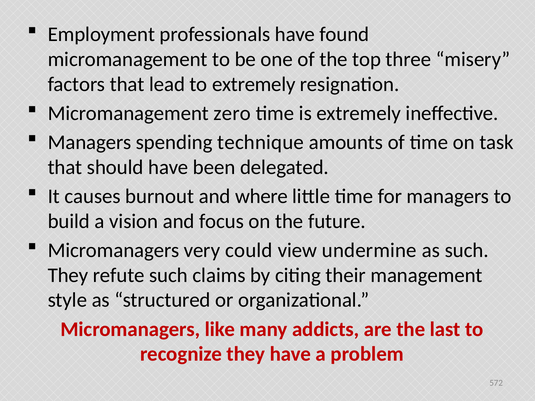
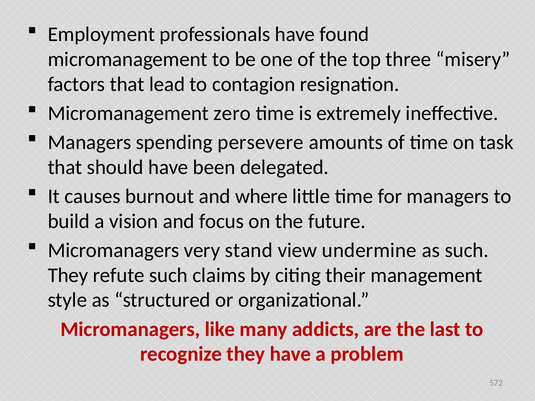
to extremely: extremely -> contagion
technique: technique -> persevere
could: could -> stand
